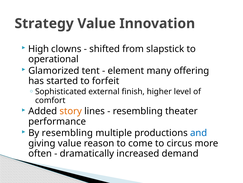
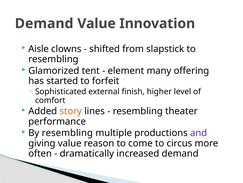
Strategy at (44, 23): Strategy -> Demand
High: High -> Aisle
operational at (53, 59): operational -> resembling
and colour: blue -> purple
